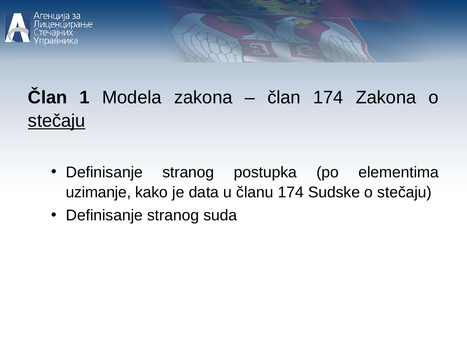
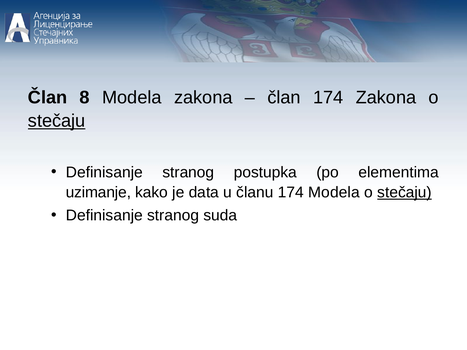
1: 1 -> 8
174 Sudske: Sudske -> Modela
stečaju at (405, 192) underline: none -> present
